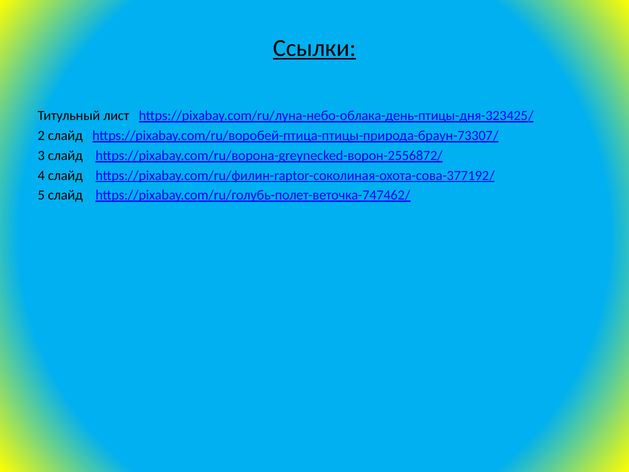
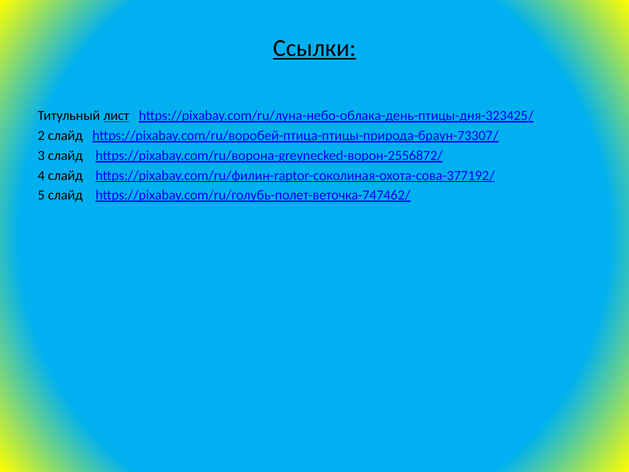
лист underline: none -> present
